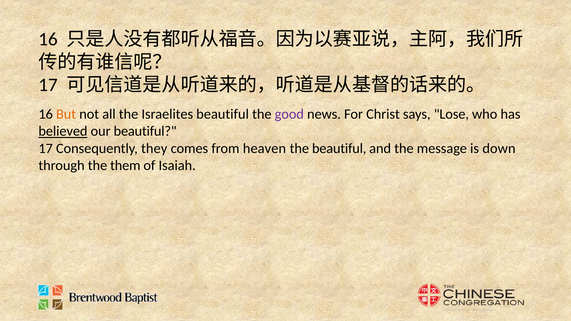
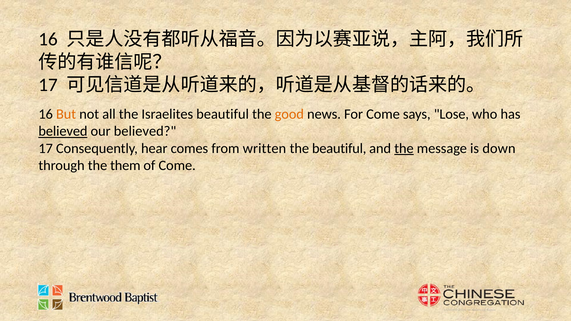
good colour: purple -> orange
For Christ: Christ -> Come
our beautiful: beautiful -> believed
they: they -> hear
heaven: heaven -> written
the at (404, 148) underline: none -> present
of Isaiah: Isaiah -> Come
